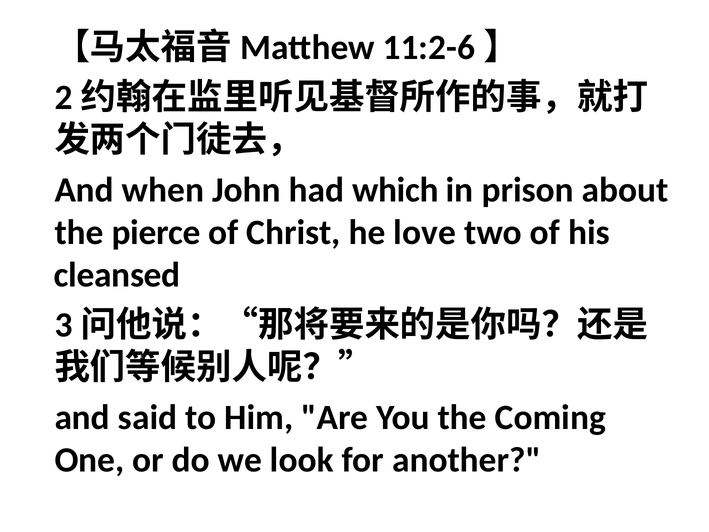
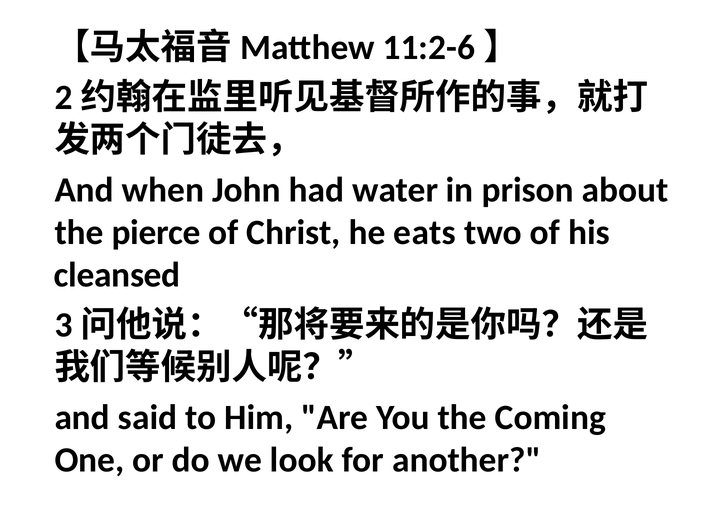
which: which -> water
love: love -> eats
